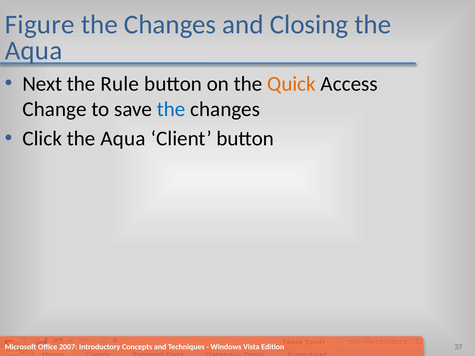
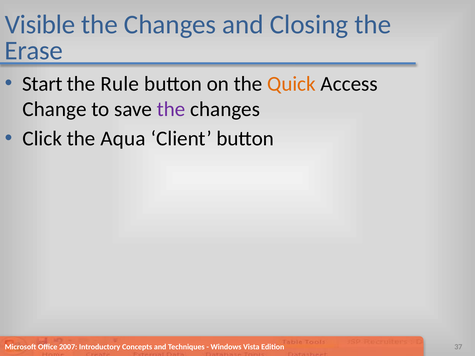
Figure: Figure -> Visible
Aqua at (34, 51): Aqua -> Erase
Next: Next -> Start
the at (171, 109) colour: blue -> purple
